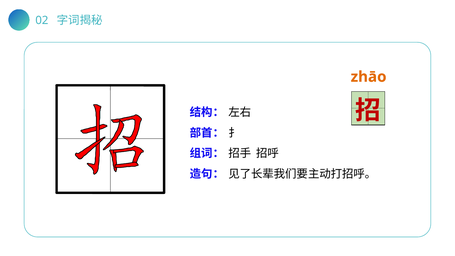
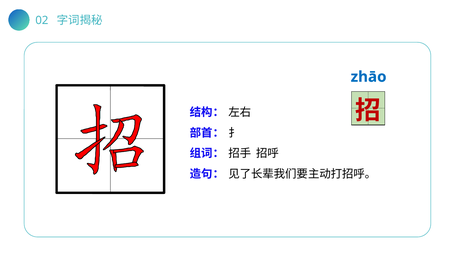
zhāo colour: orange -> blue
